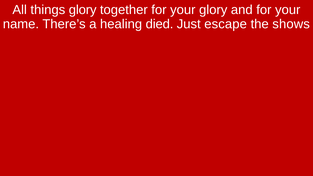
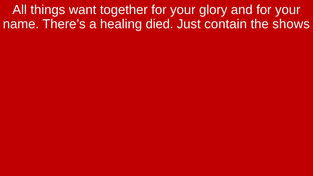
things glory: glory -> want
escape: escape -> contain
